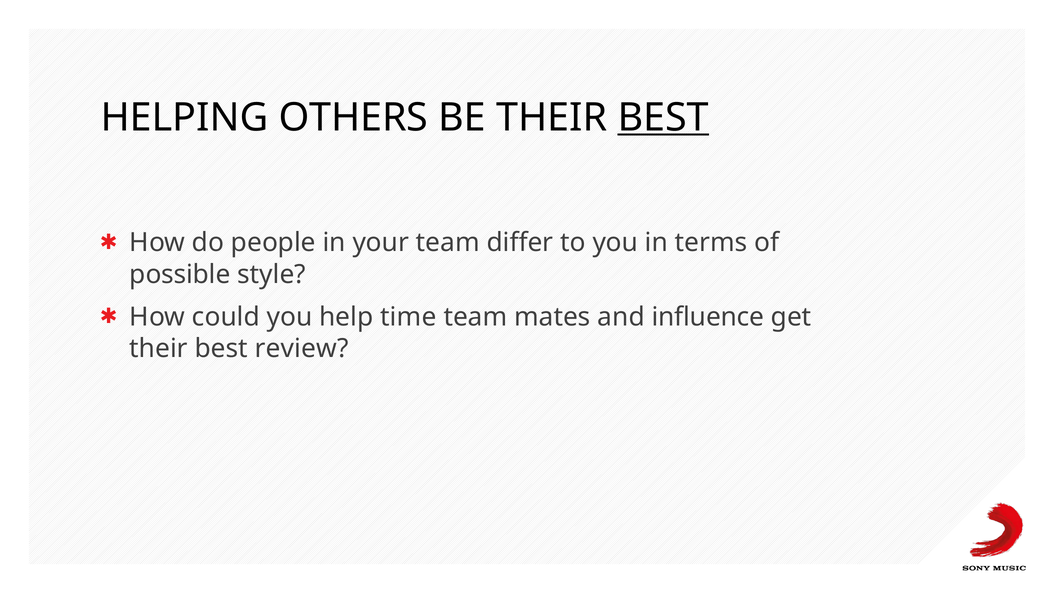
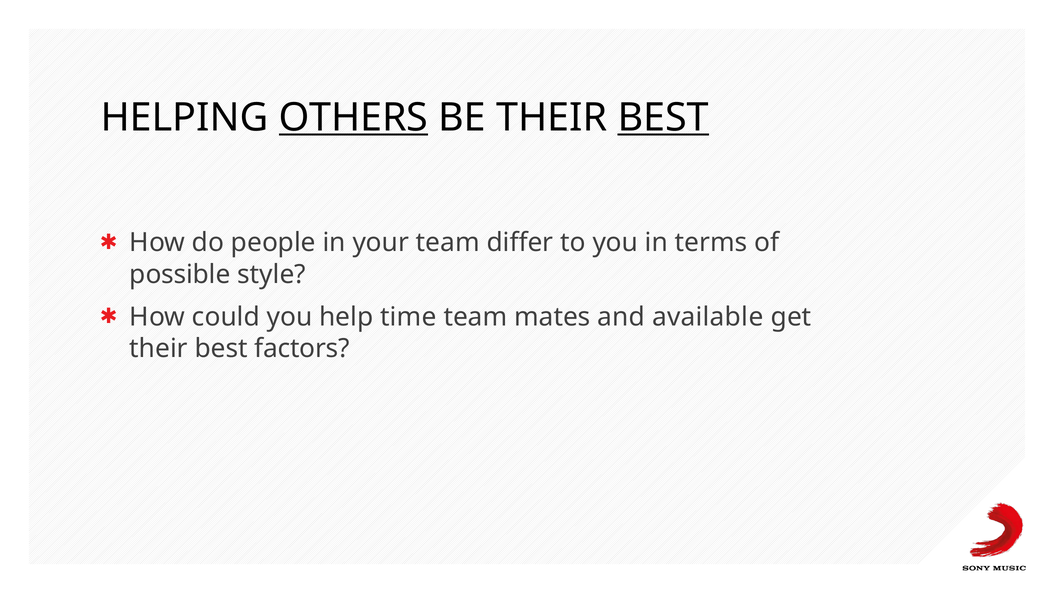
OTHERS underline: none -> present
influence: influence -> available
review: review -> factors
